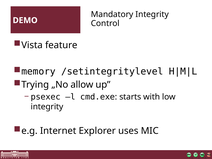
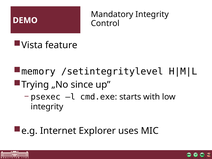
allow: allow -> since
